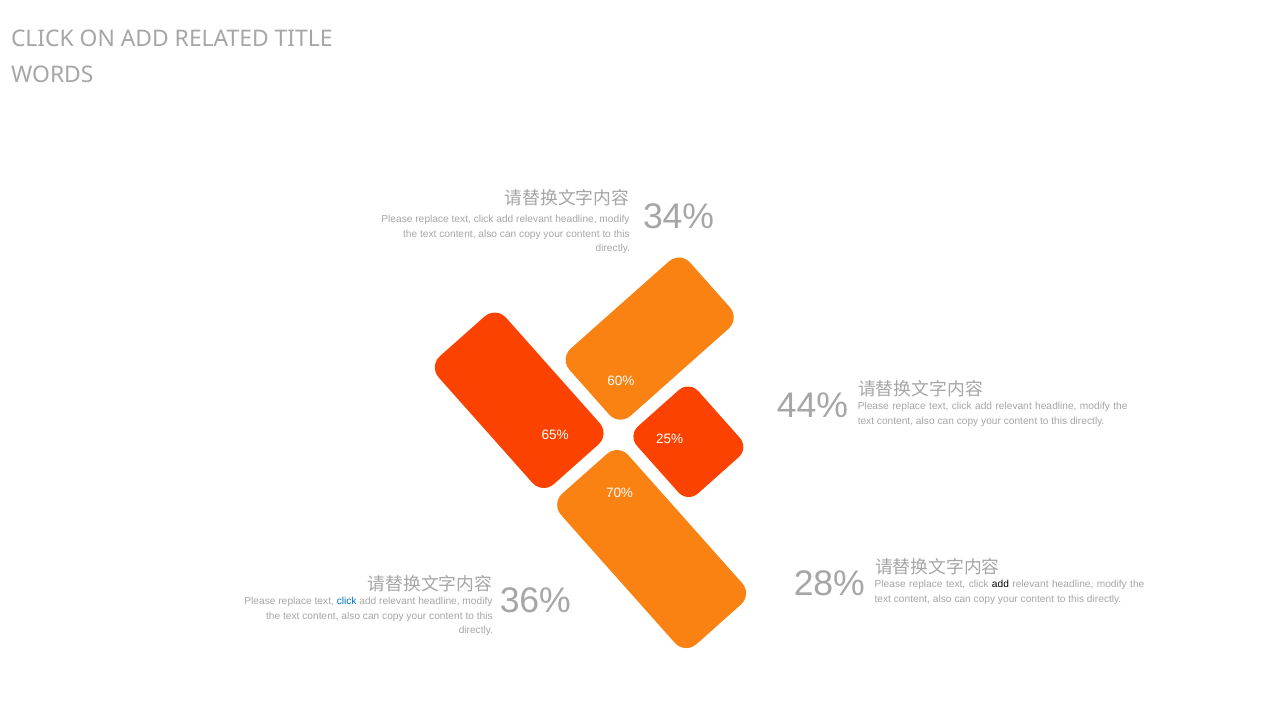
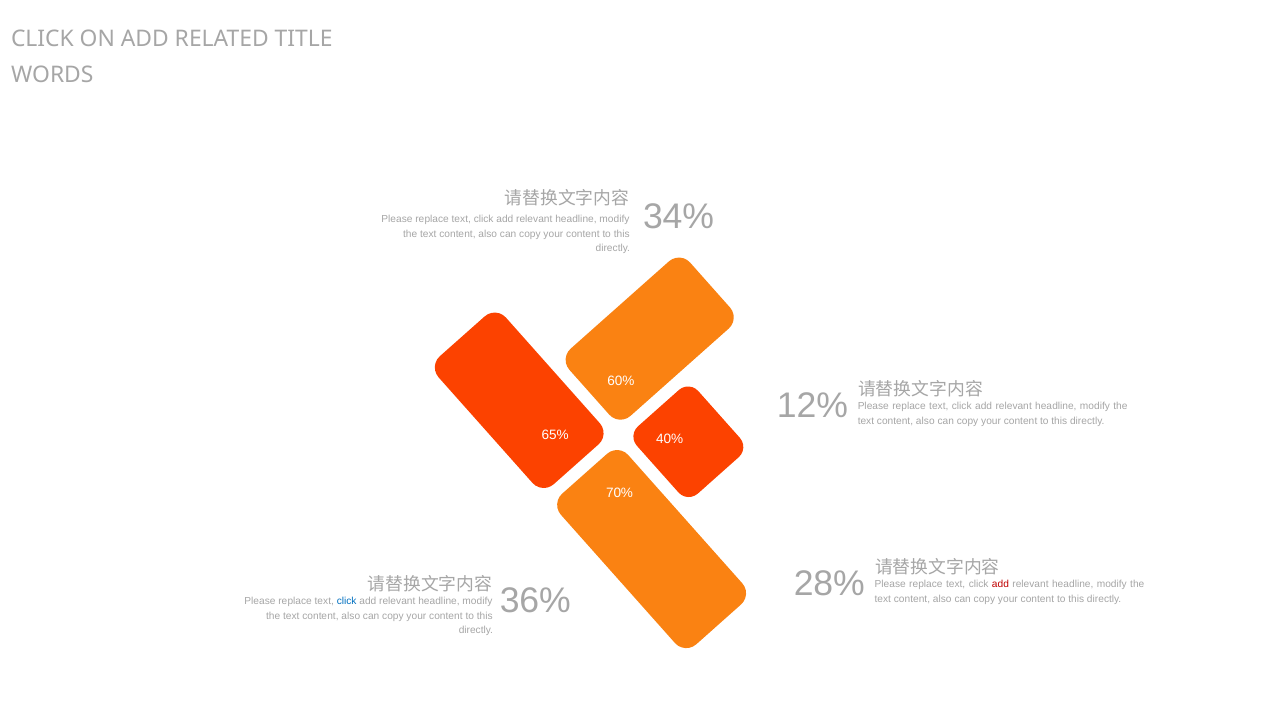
44%: 44% -> 12%
25%: 25% -> 40%
add at (1000, 585) colour: black -> red
